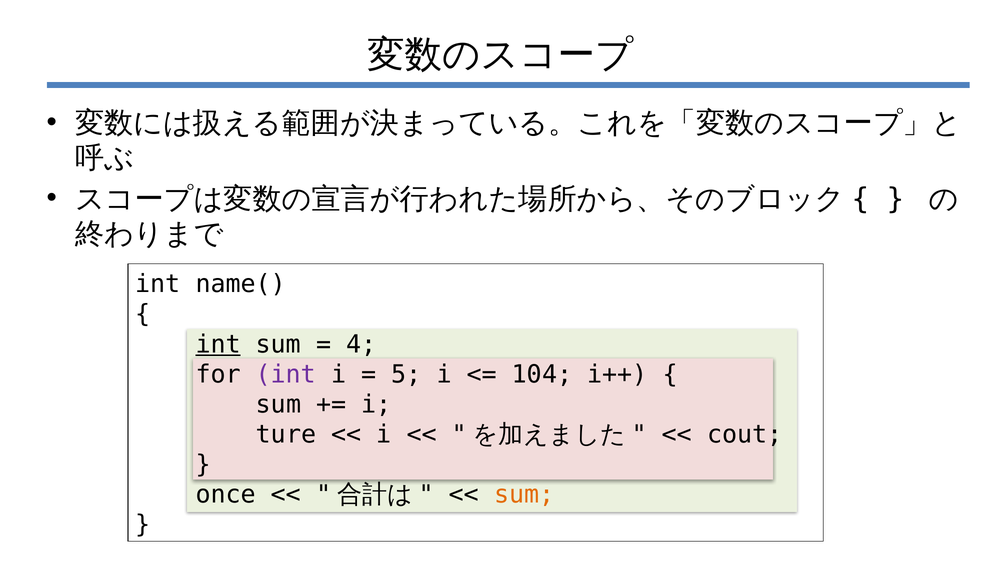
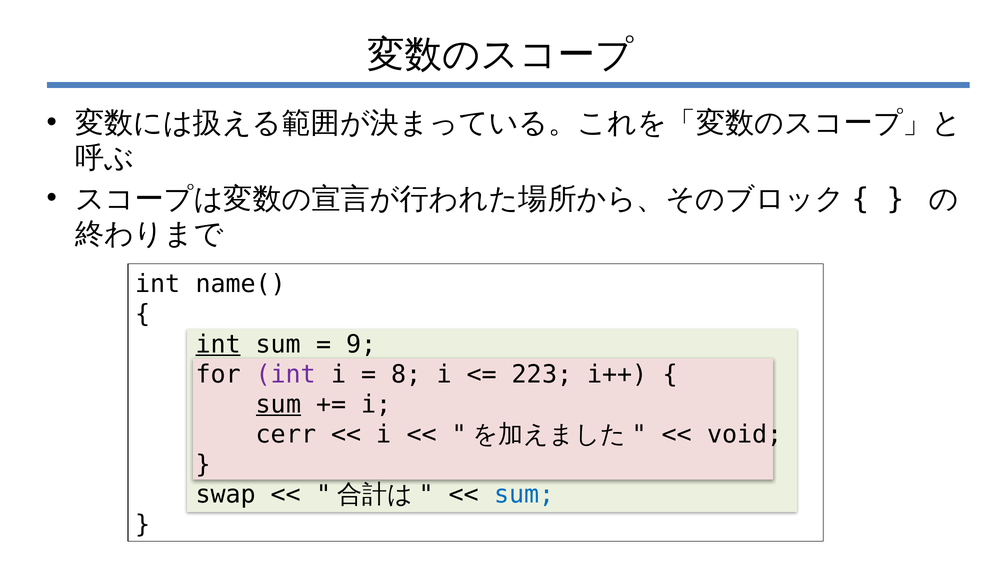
4: 4 -> 9
5: 5 -> 8
104: 104 -> 223
sum at (279, 404) underline: none -> present
ture: ture -> cerr
cout: cout -> void
once: once -> swap
sum at (524, 494) colour: orange -> blue
